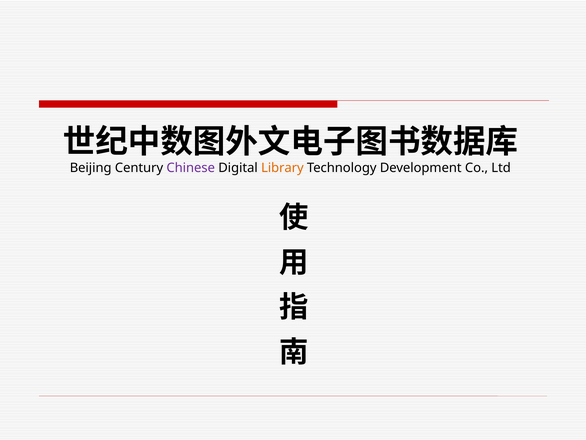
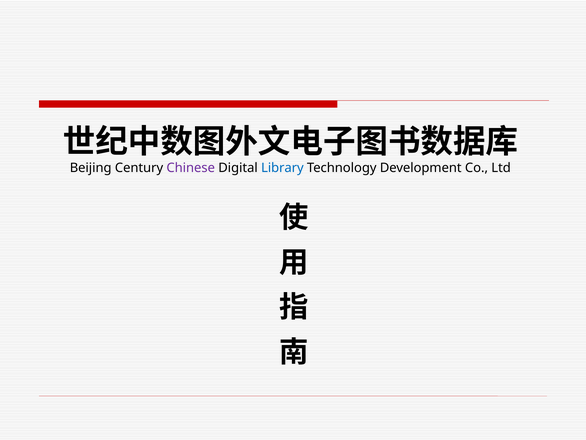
Library colour: orange -> blue
